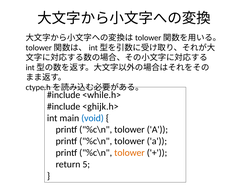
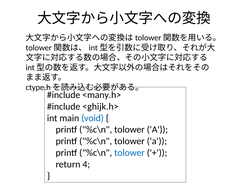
<while.h>: <while.h> -> <many.h>
tolower at (129, 153) colour: orange -> blue
5: 5 -> 4
